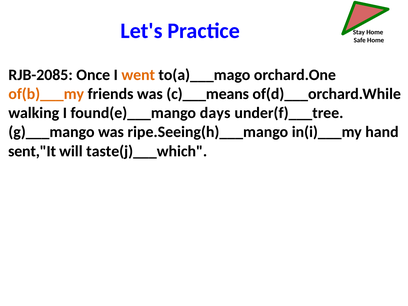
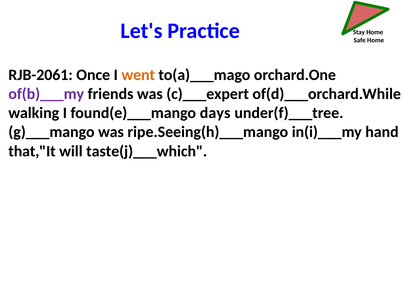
RJB-2085: RJB-2085 -> RJB-2061
of(b)___my colour: orange -> purple
c)___means: c)___means -> c)___expert
sent,"It: sent,"It -> that,"It
